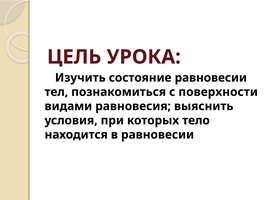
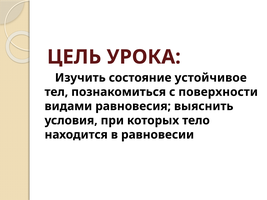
состояние равновесии: равновесии -> устойчивое
